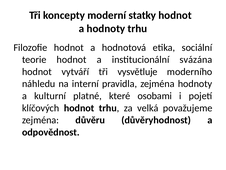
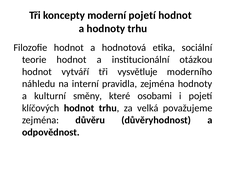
moderní statky: statky -> pojetí
svázána: svázána -> otázkou
platné: platné -> směny
